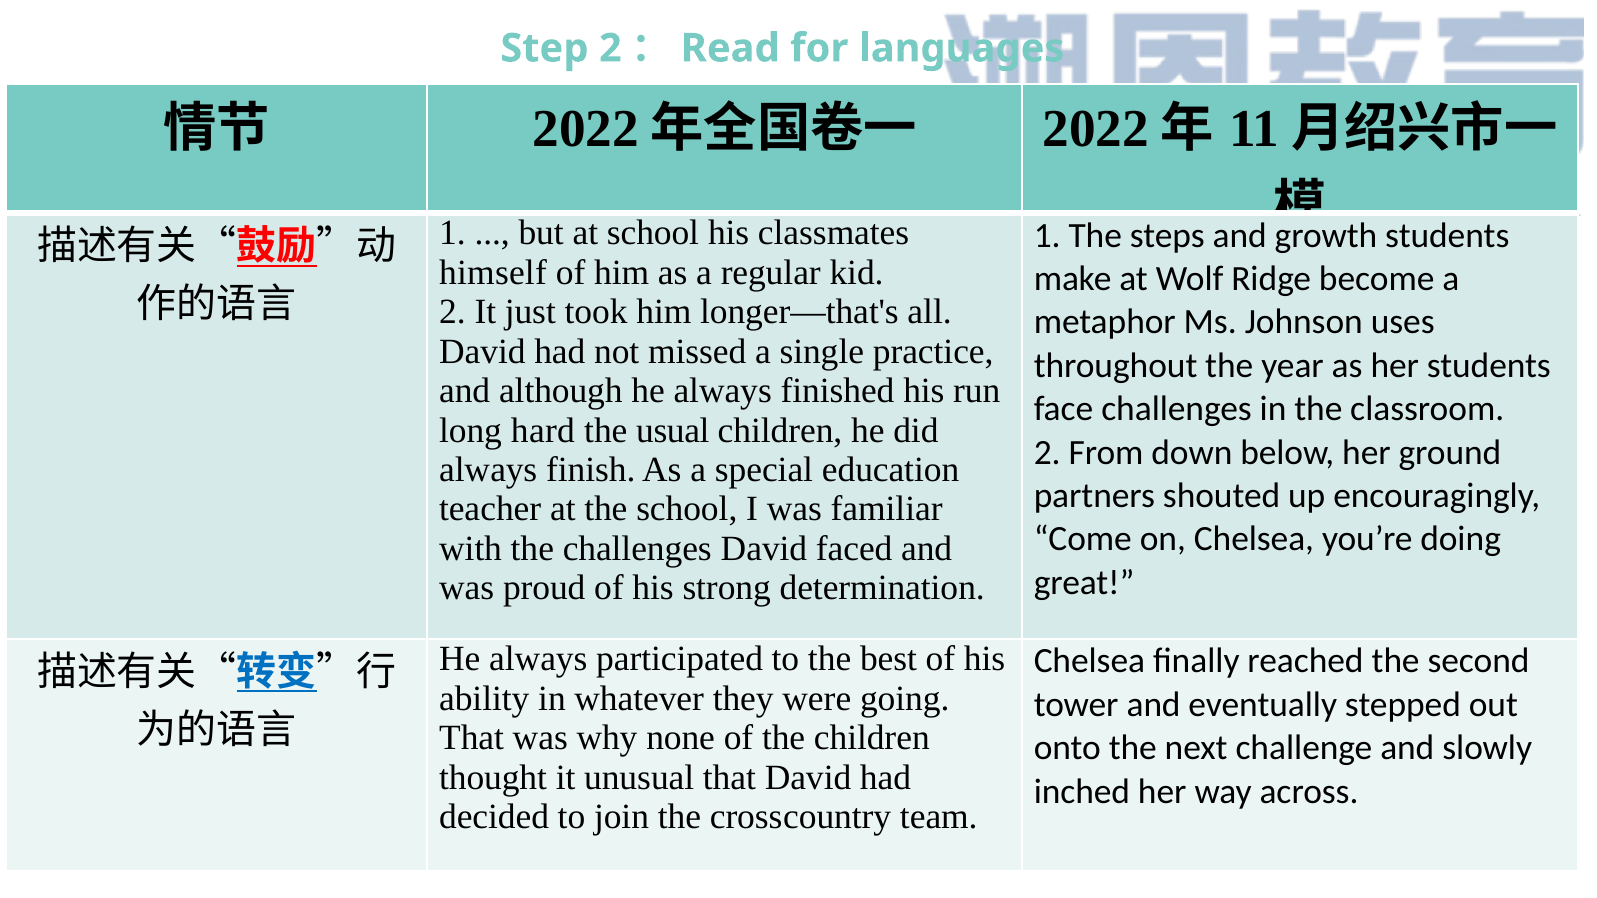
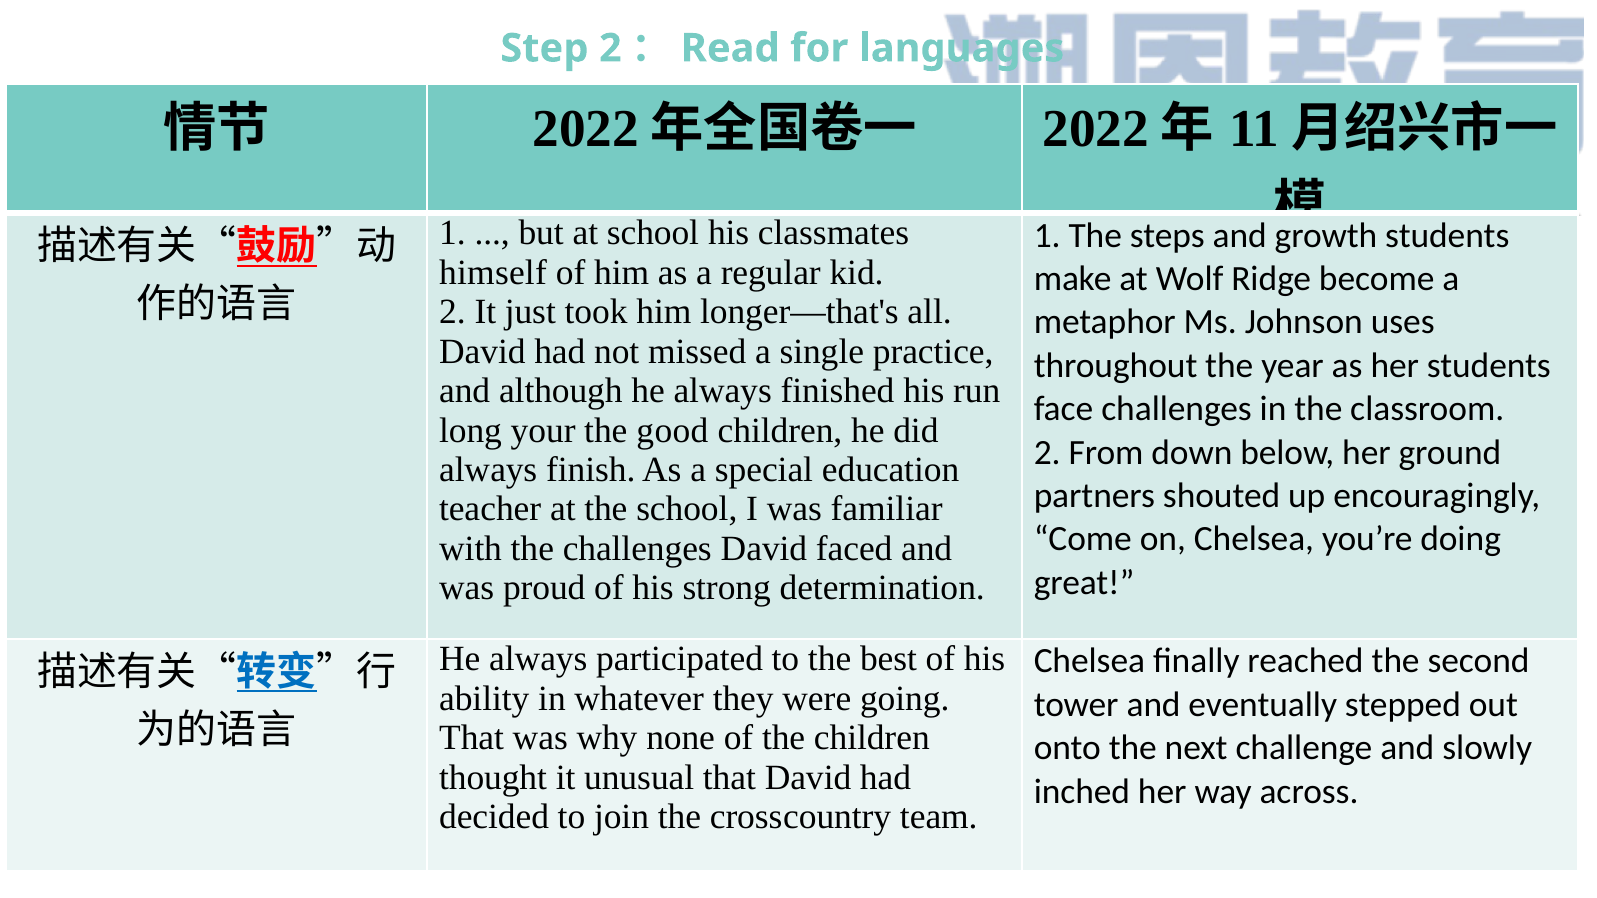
hard: hard -> your
usual: usual -> good
